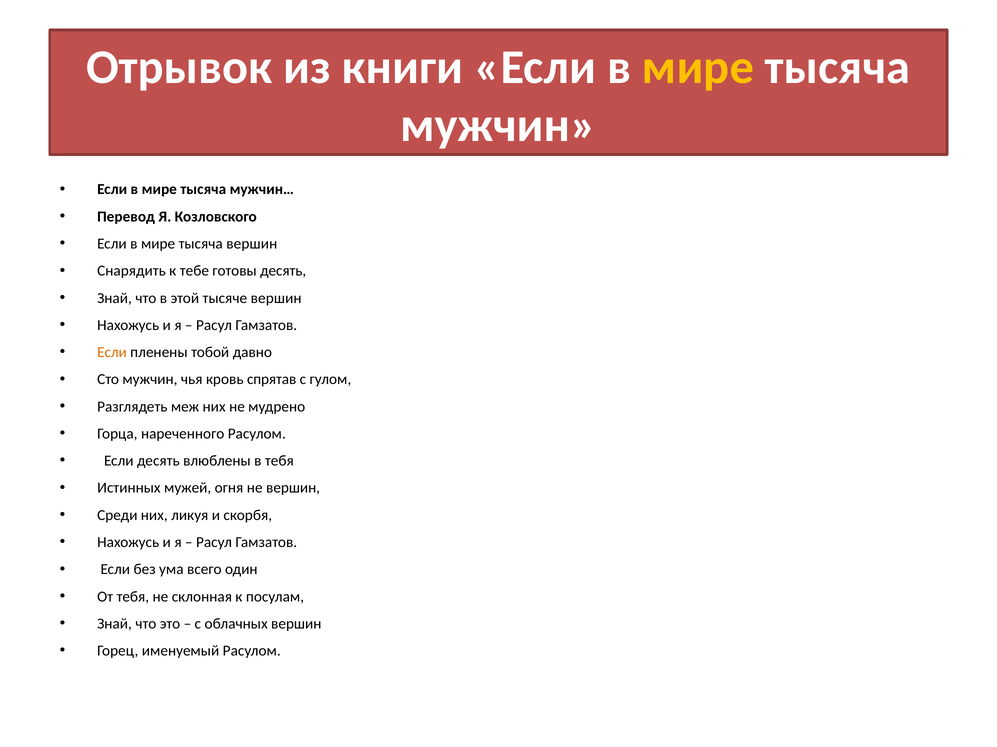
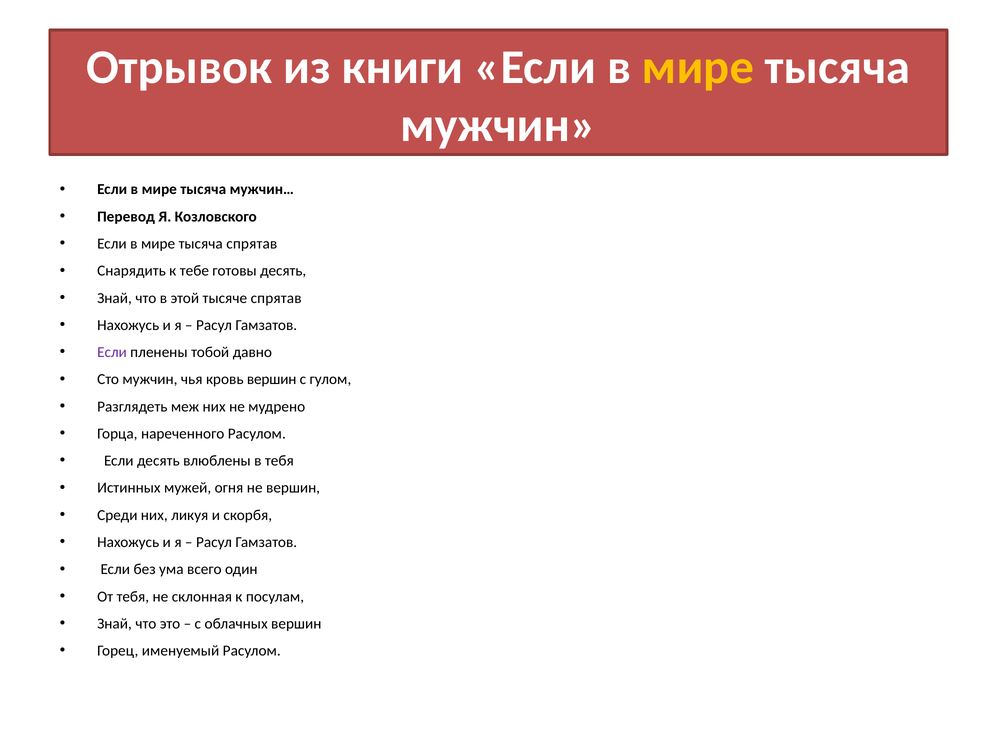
тысяча вершин: вершин -> спрятав
тысяче вершин: вершин -> спрятав
Если at (112, 353) colour: orange -> purple
кровь спрятав: спрятав -> вершин
